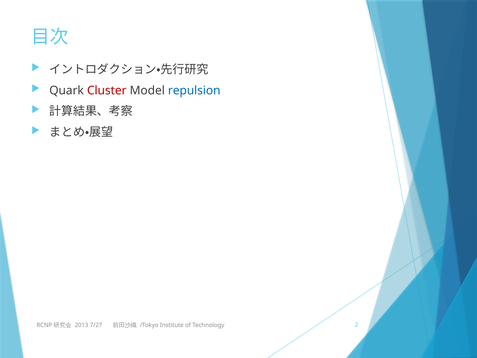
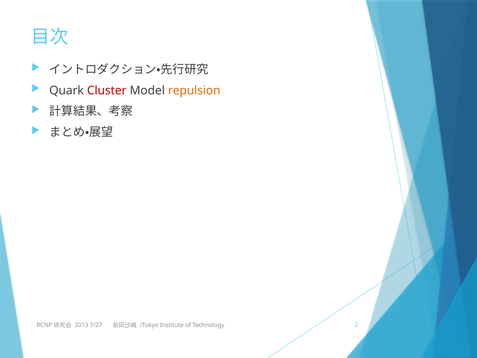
repulsion colour: blue -> orange
